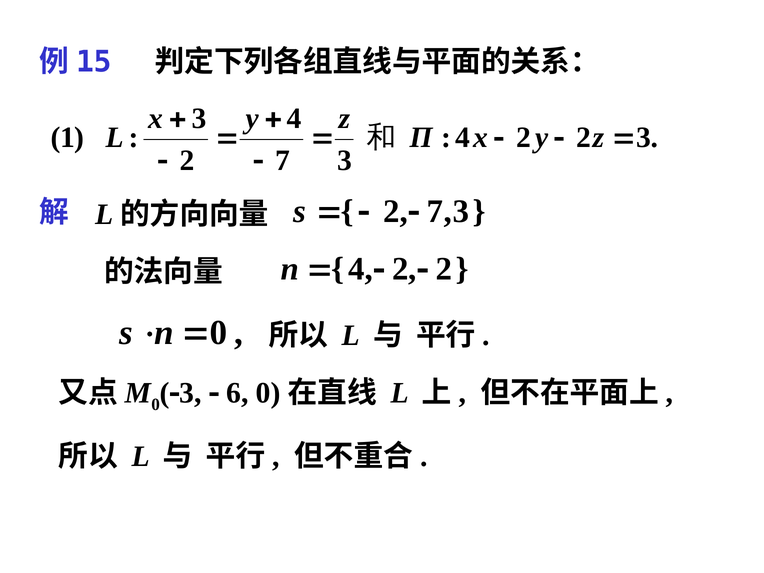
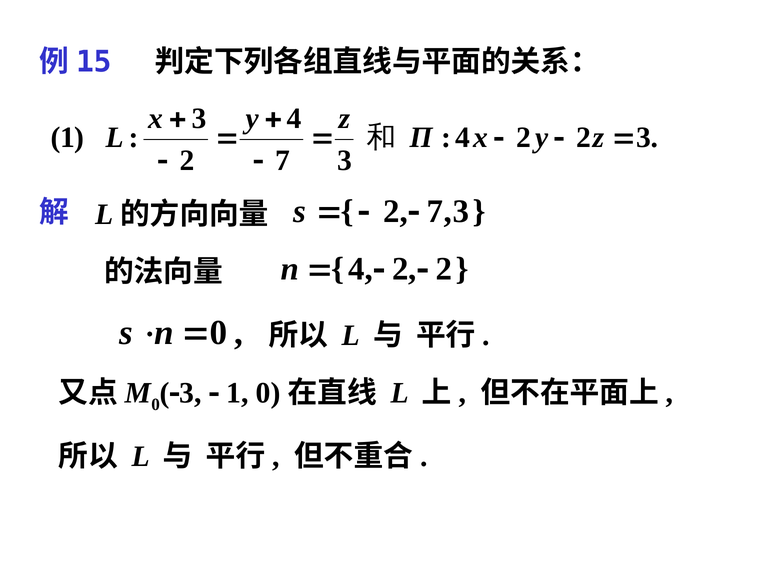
6 at (237, 393): 6 -> 1
